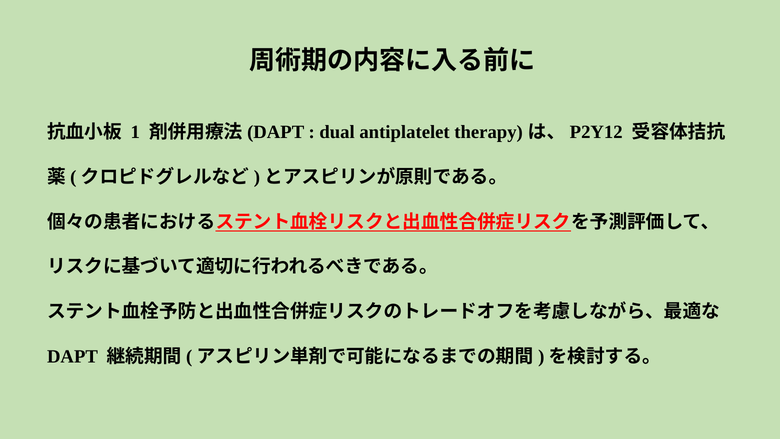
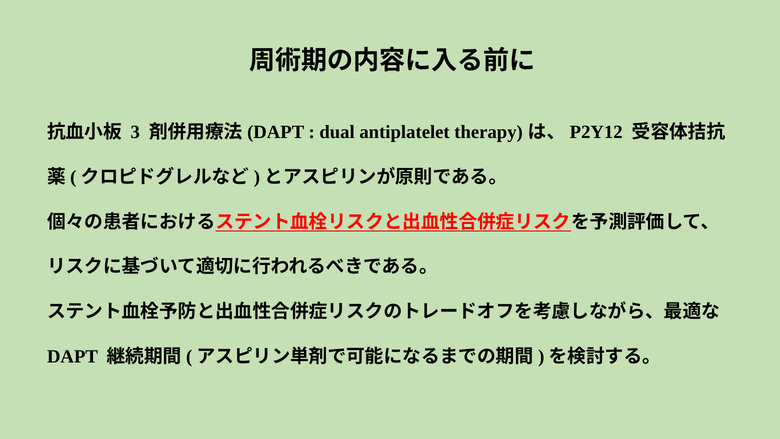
1: 1 -> 3
